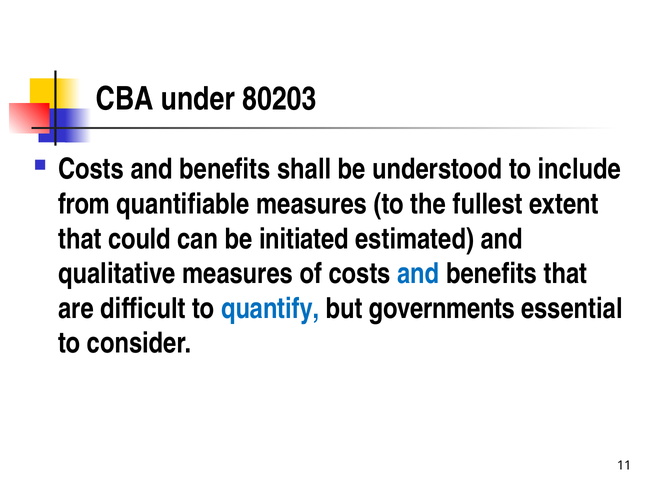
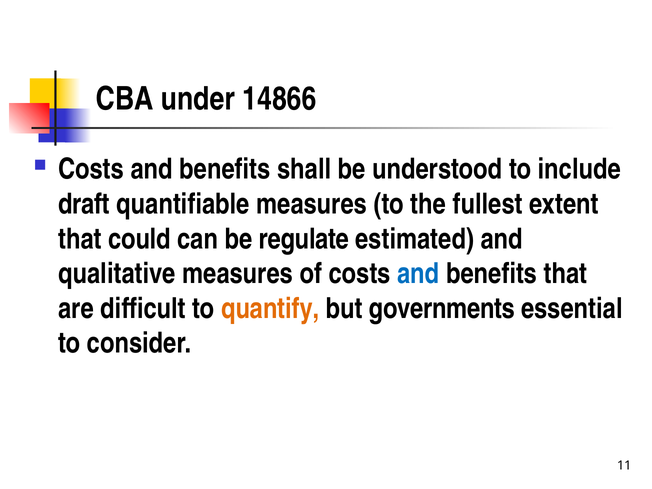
80203: 80203 -> 14866
from: from -> draft
initiated: initiated -> regulate
quantify colour: blue -> orange
